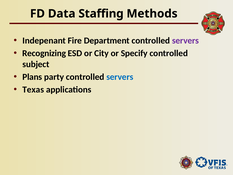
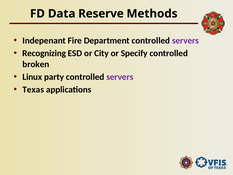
Staffing: Staffing -> Reserve
subject: subject -> broken
Plans: Plans -> Linux
servers at (120, 77) colour: blue -> purple
